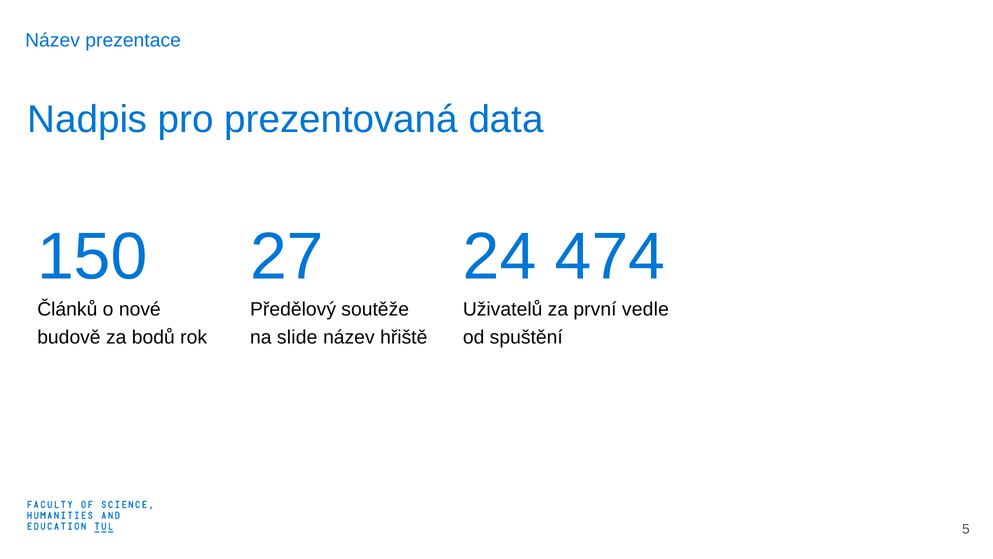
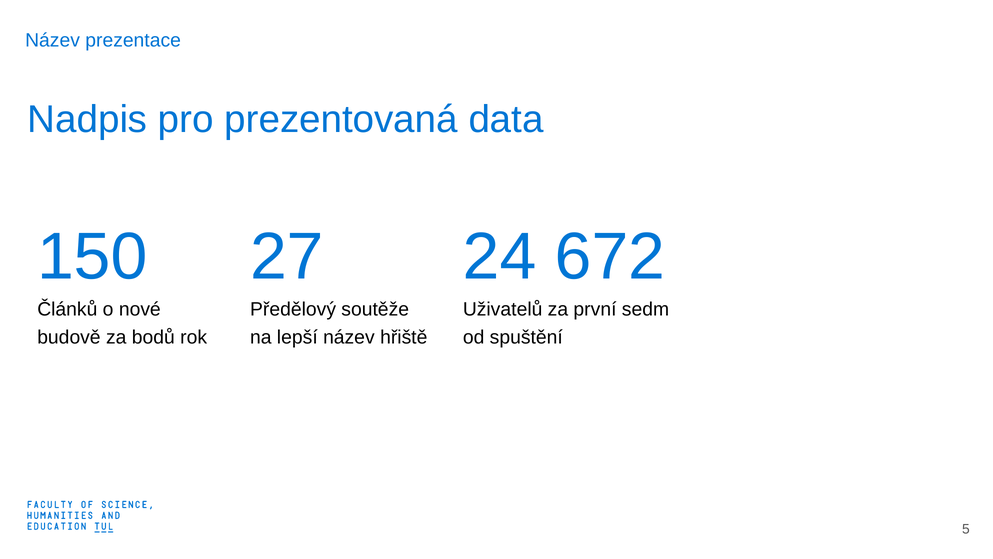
474: 474 -> 672
vedle: vedle -> sedm
slide: slide -> lepší
